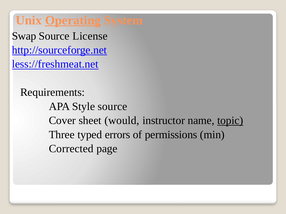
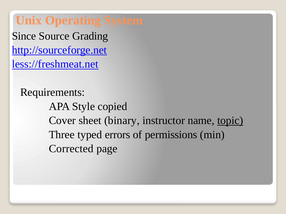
Operating underline: present -> none
Swap: Swap -> Since
License: License -> Grading
Style source: source -> copied
would: would -> binary
